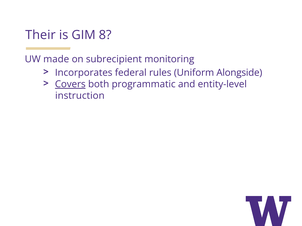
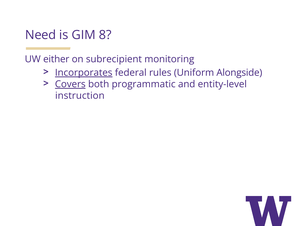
Their: Their -> Need
made: made -> either
Incorporates underline: none -> present
